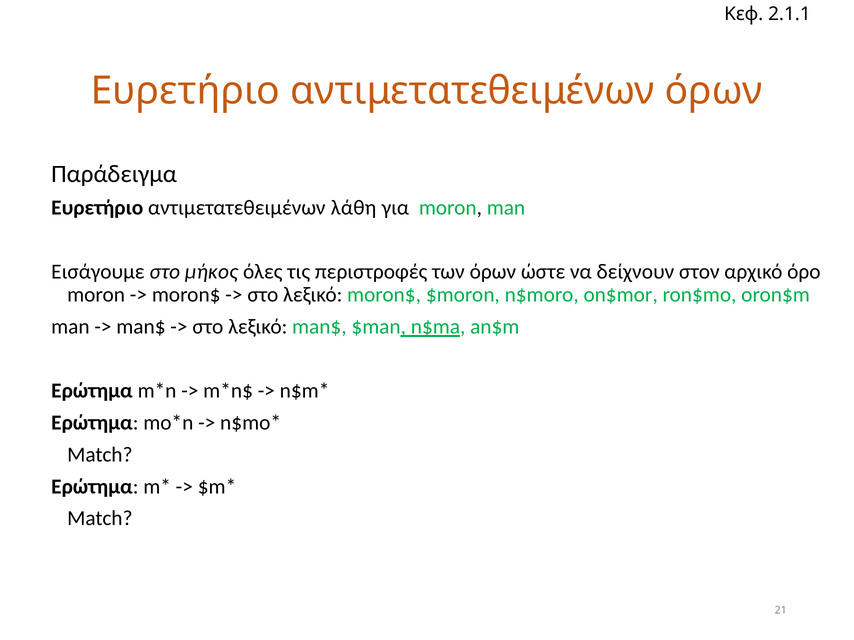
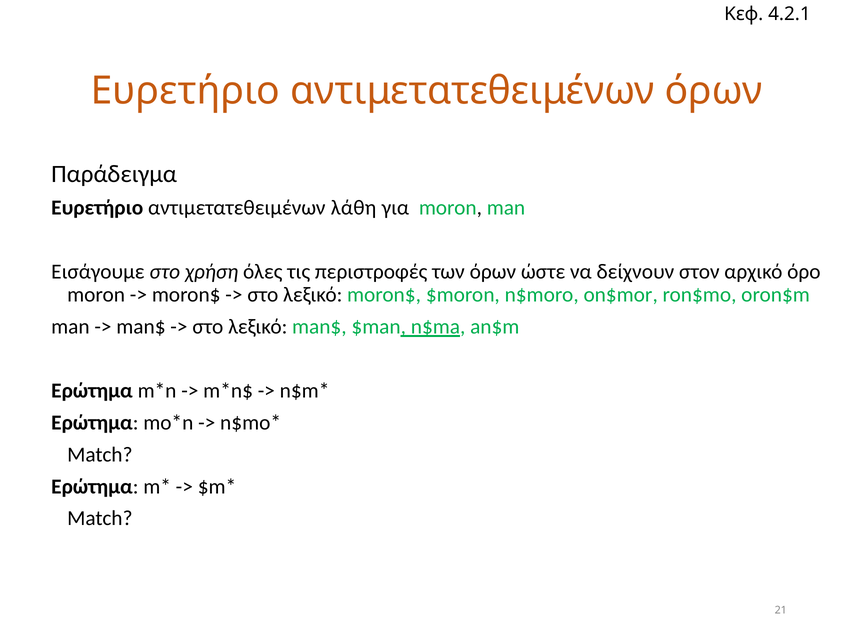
2.1.1: 2.1.1 -> 4.2.1
μήκος: μήκος -> χρήση
